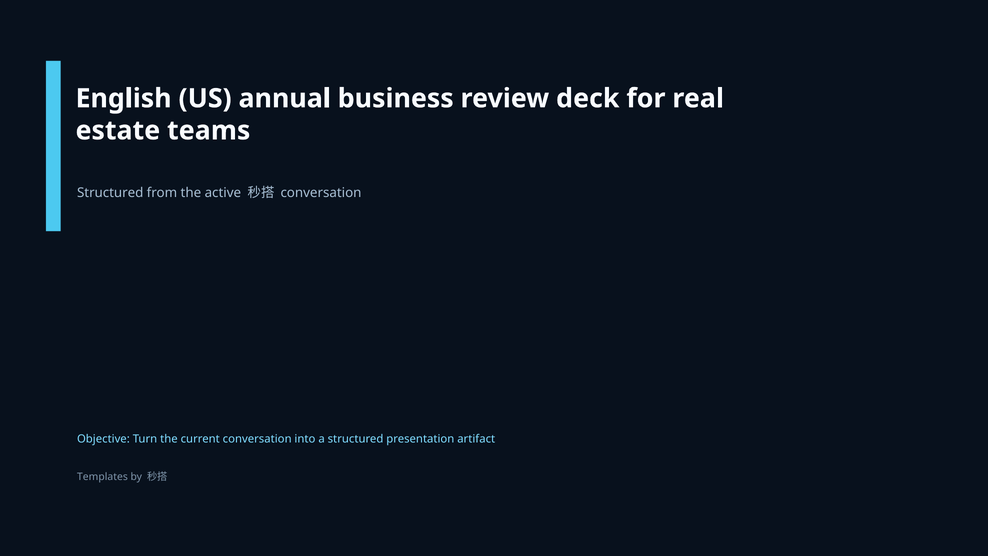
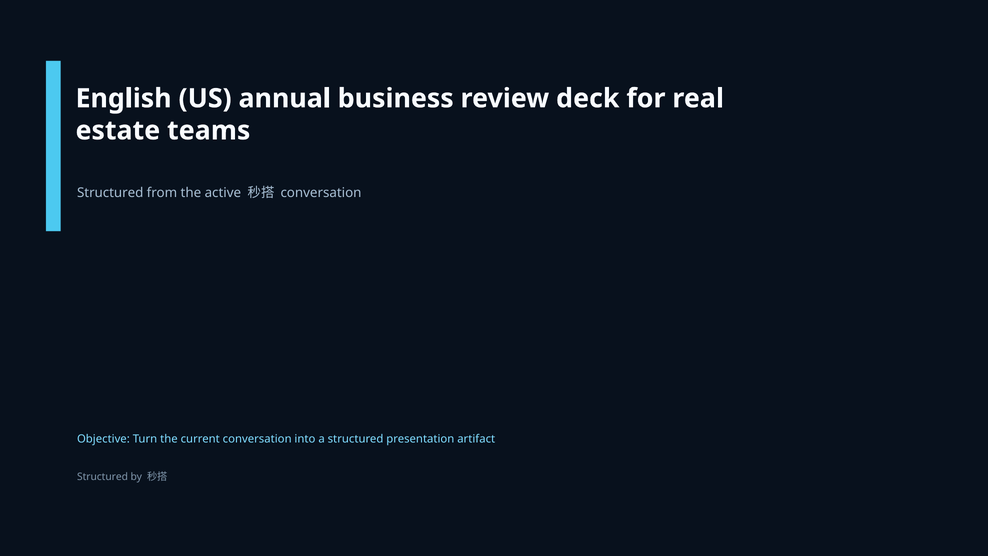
Templates at (102, 476): Templates -> Structured
